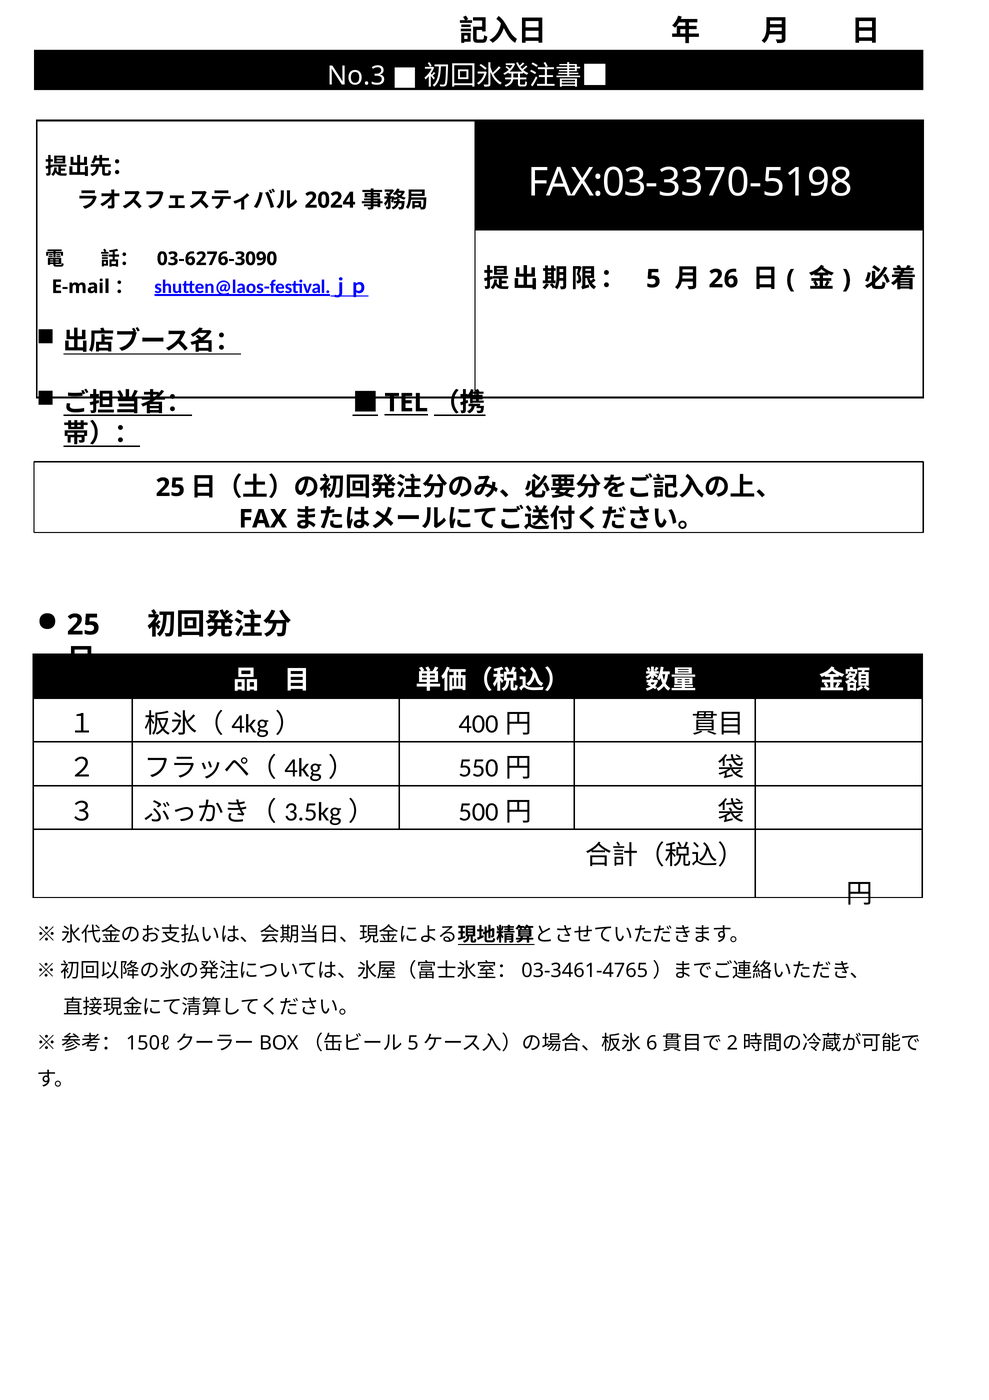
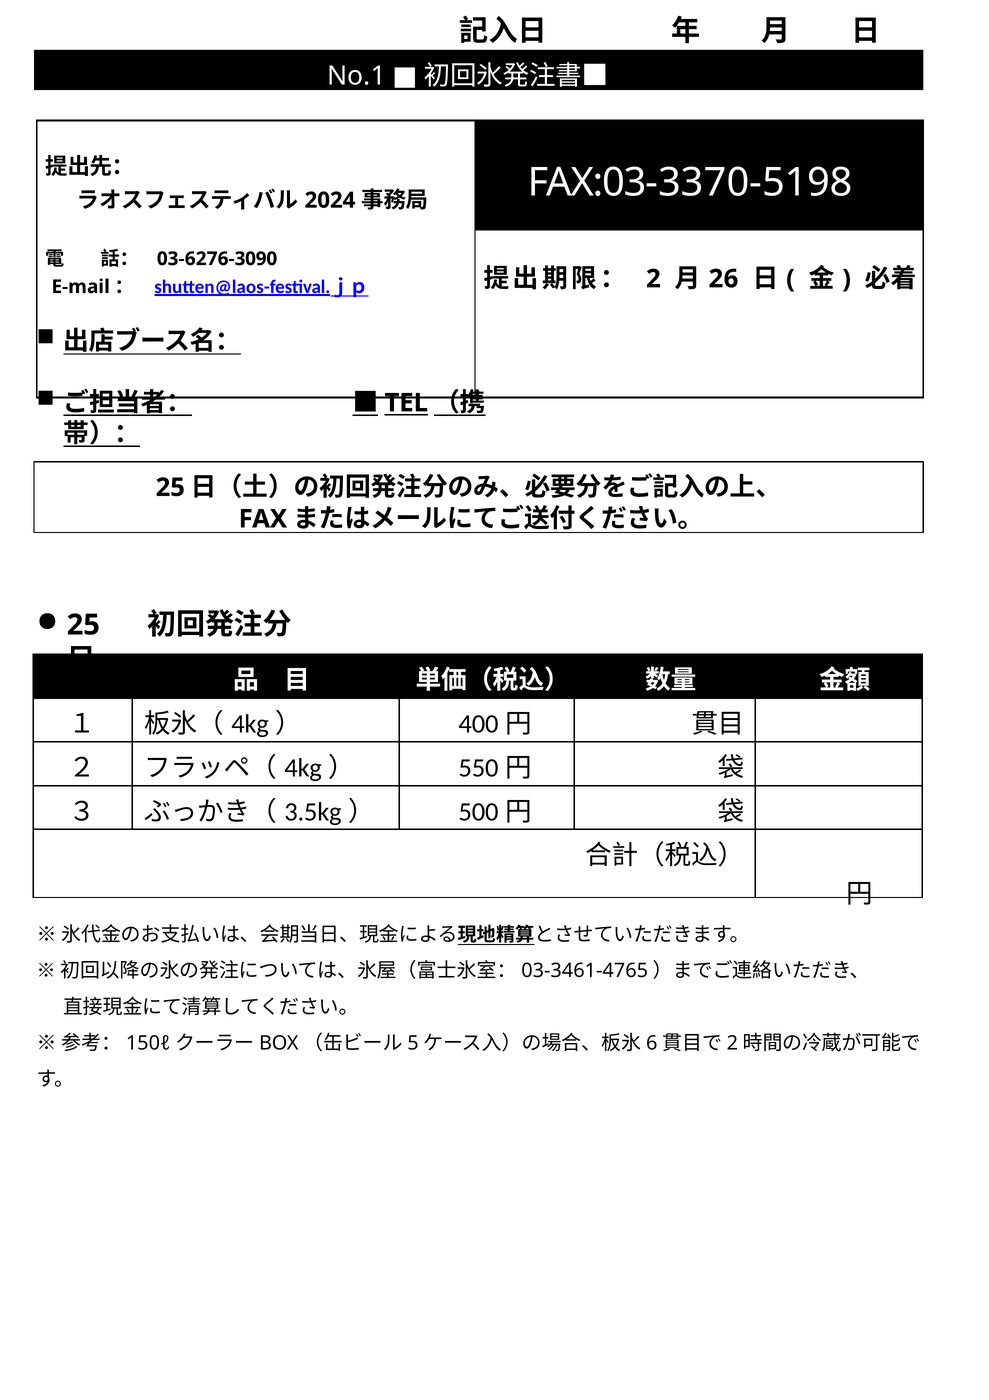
No.3: No.3 -> No.1
5: 5 -> 2
